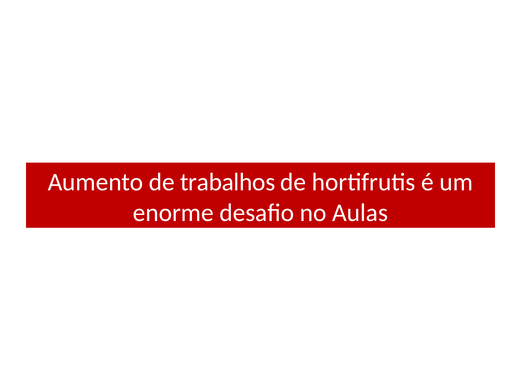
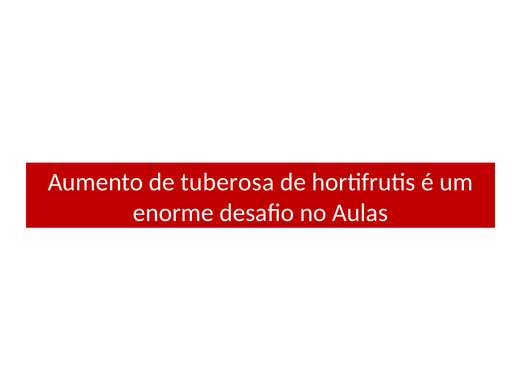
trabalhos: trabalhos -> tuberosa
